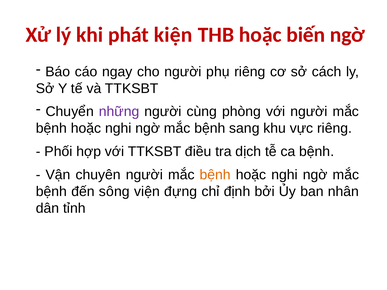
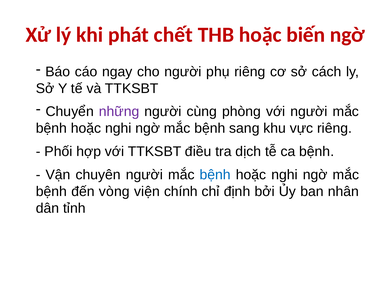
kiện: kiện -> chết
bệnh at (215, 175) colour: orange -> blue
sông: sông -> vòng
đựng: đựng -> chính
